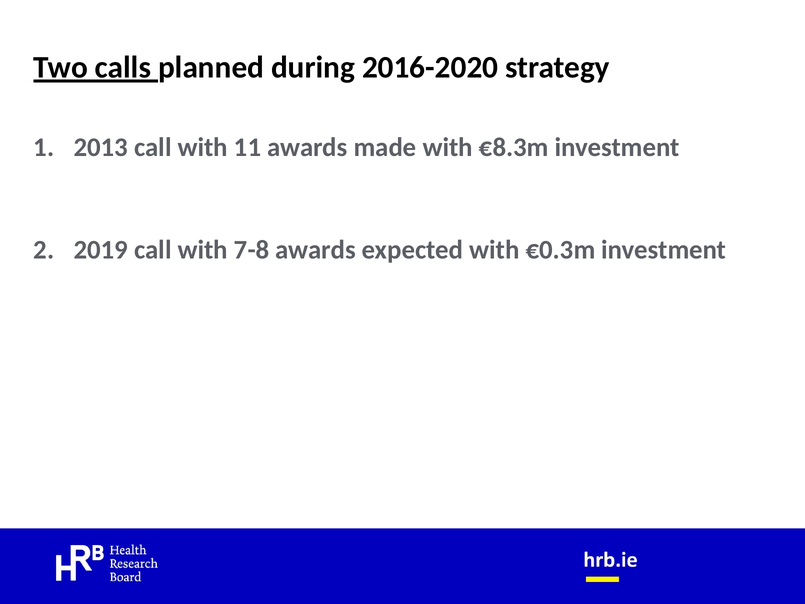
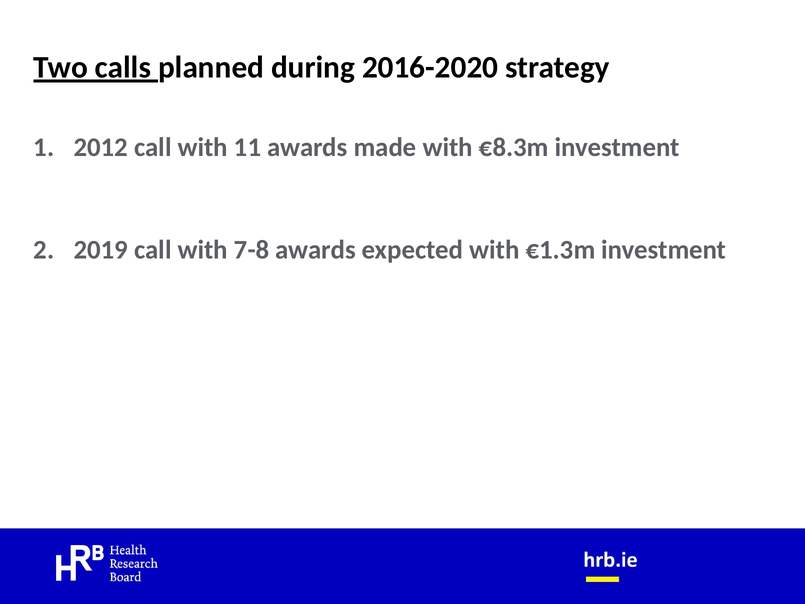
2013: 2013 -> 2012
€0.3m: €0.3m -> €1.3m
